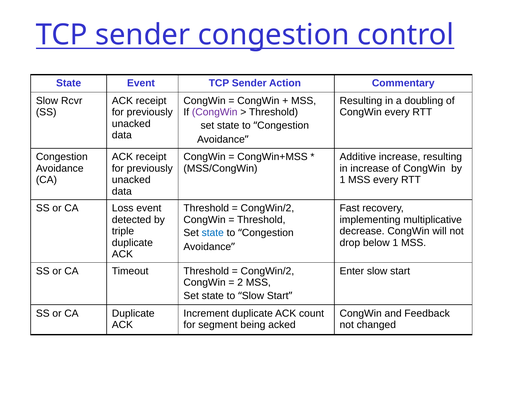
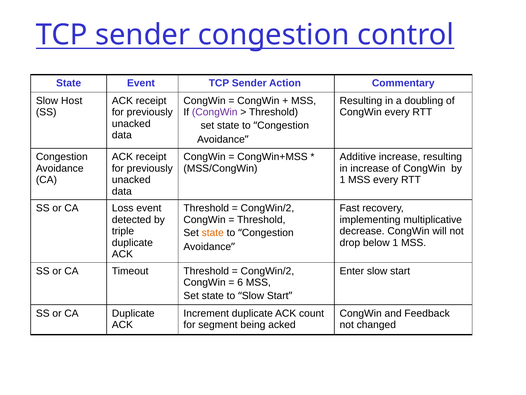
Rcvr: Rcvr -> Host
state at (213, 233) colour: blue -> orange
2: 2 -> 6
